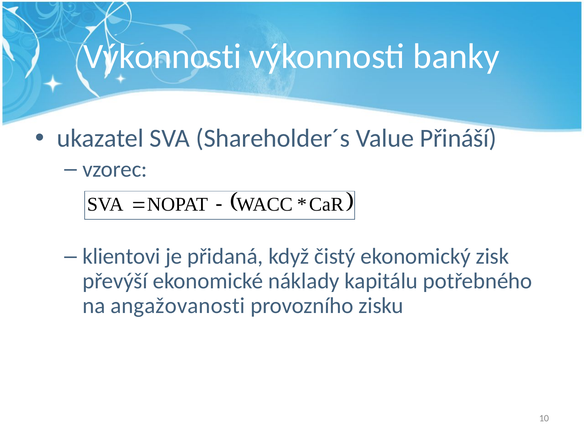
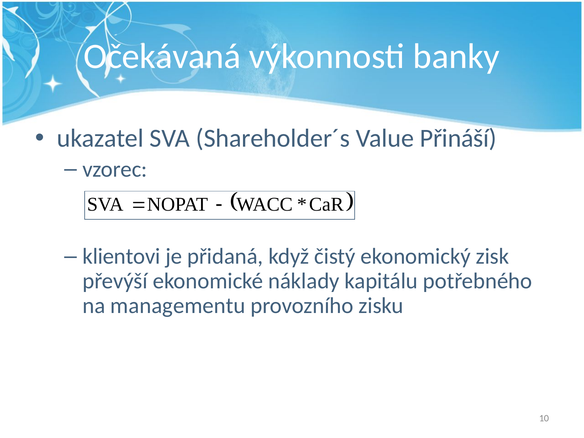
Výkonnosti at (162, 57): Výkonnosti -> Očekávaná
angažovanosti: angažovanosti -> managementu
